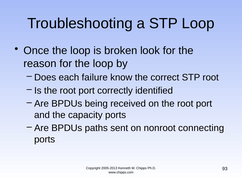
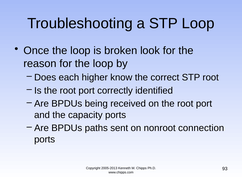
failure: failure -> higher
connecting: connecting -> connection
